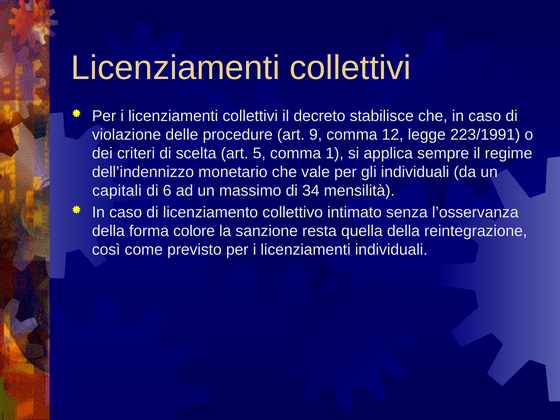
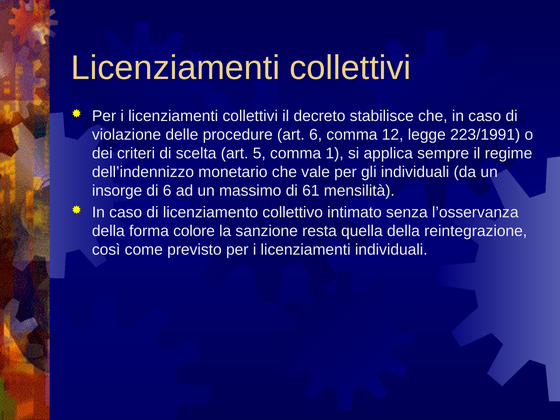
art 9: 9 -> 6
capitali: capitali -> insorge
34: 34 -> 61
